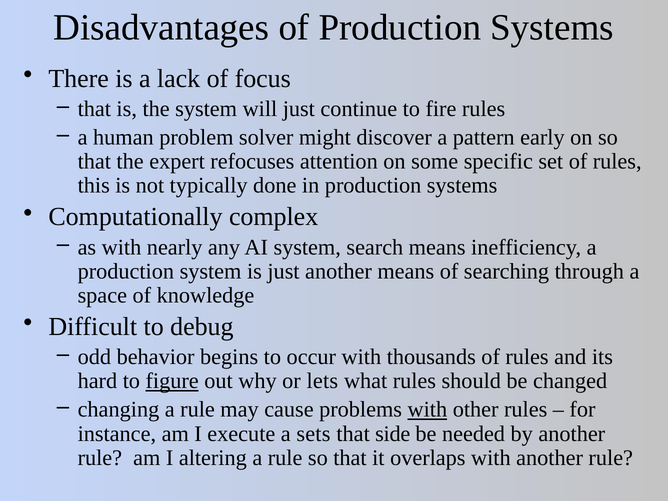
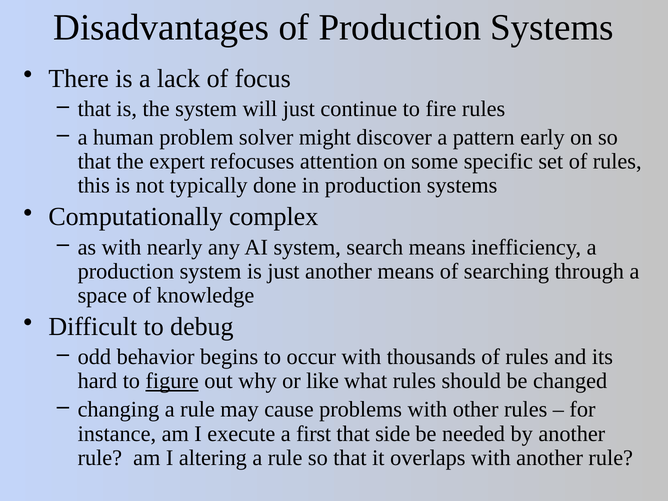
lets: lets -> like
with at (427, 410) underline: present -> none
sets: sets -> first
